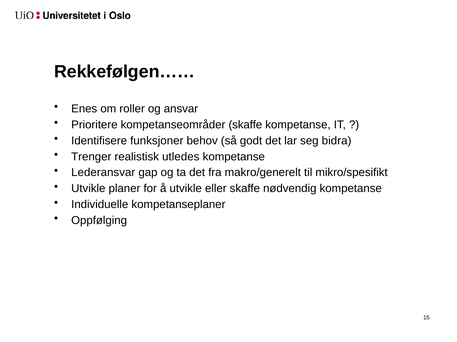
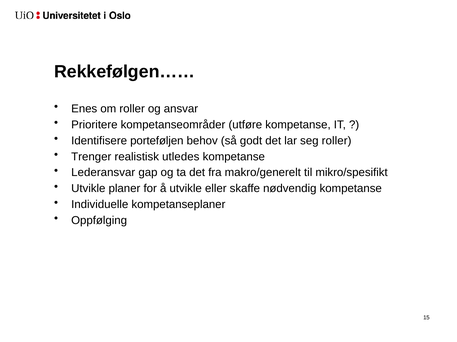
kompetanseområder skaffe: skaffe -> utføre
funksjoner: funksjoner -> porteføljen
seg bidra: bidra -> roller
